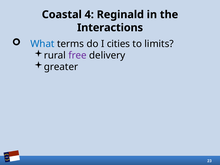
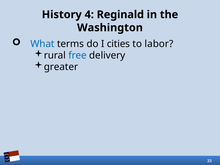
Coastal: Coastal -> History
Interactions: Interactions -> Washington
limits: limits -> labor
free colour: purple -> blue
